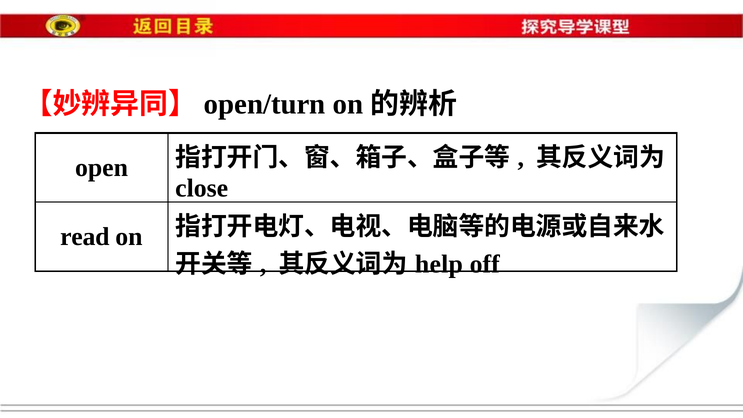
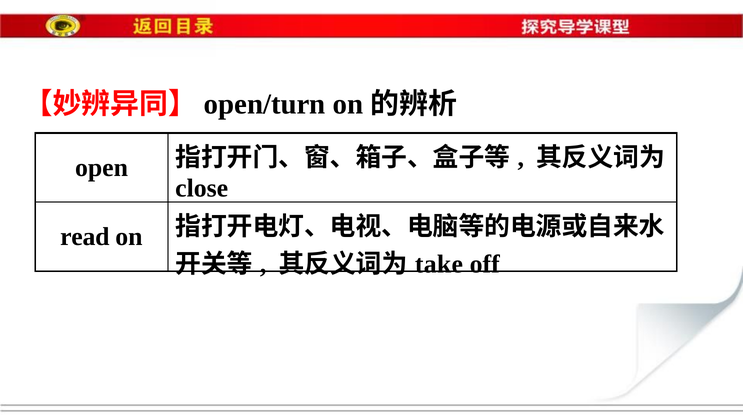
help: help -> take
